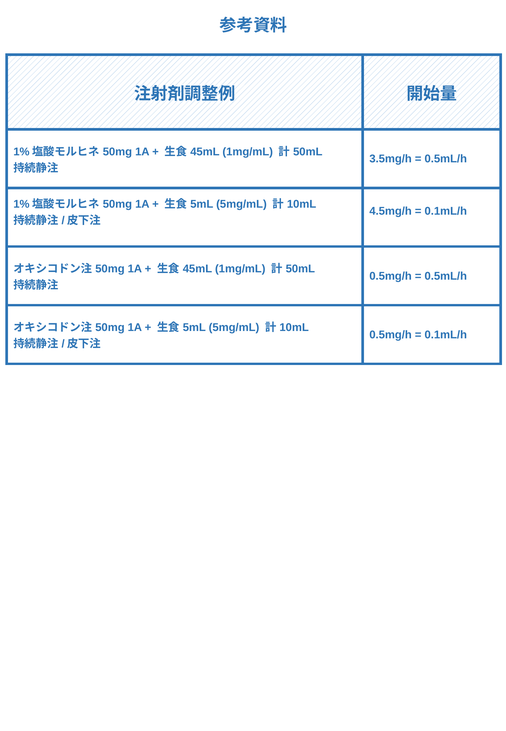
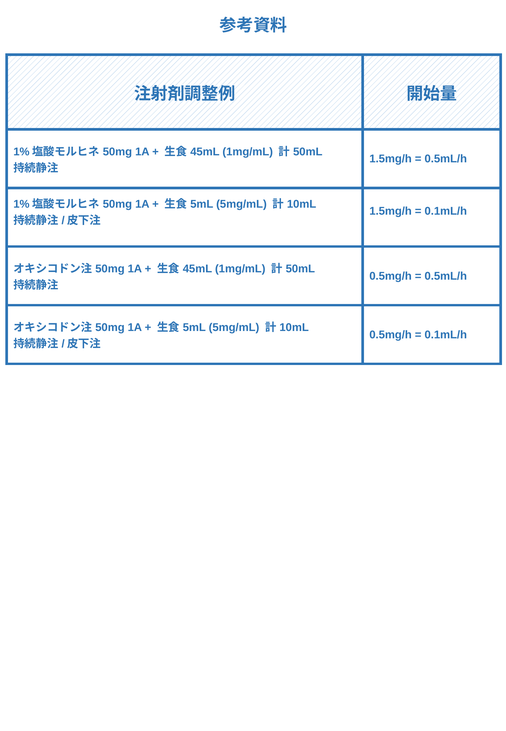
3.5mg/h at (391, 159): 3.5mg/h -> 1.5mg/h
4.5mg/h at (391, 211): 4.5mg/h -> 1.5mg/h
